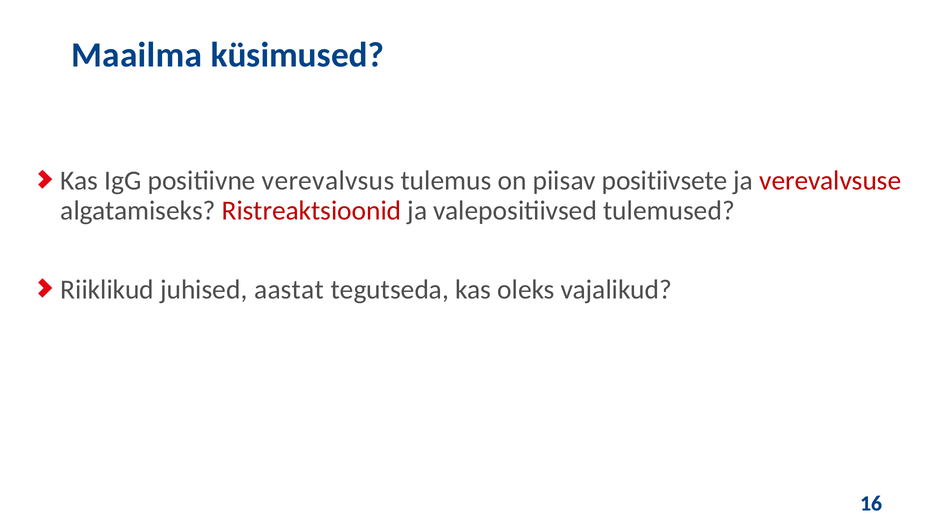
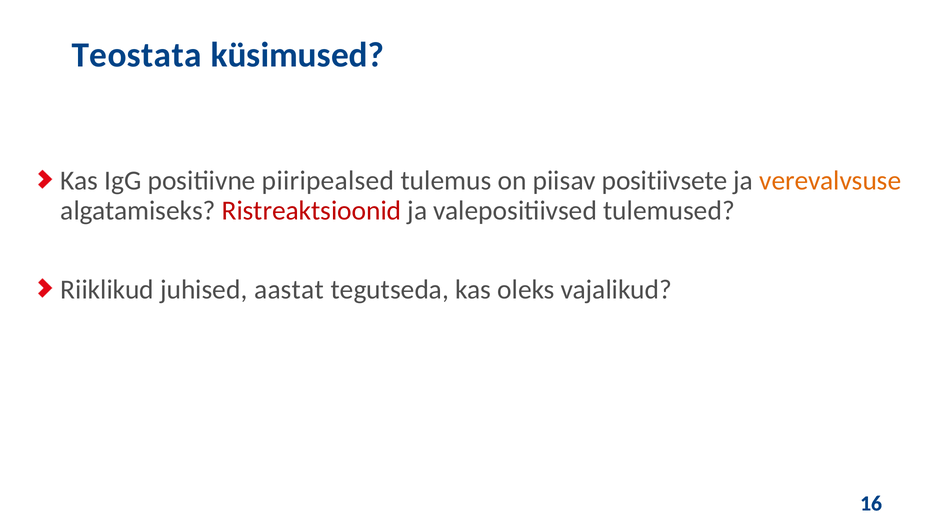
Maailma: Maailma -> Teostata
verevalvsus: verevalvsus -> piiripealsed
verevalvsuse colour: red -> orange
